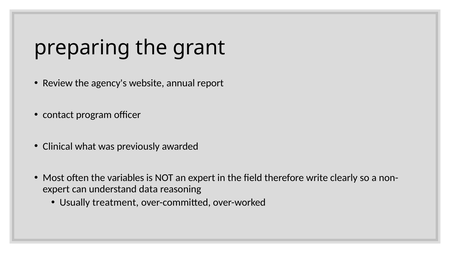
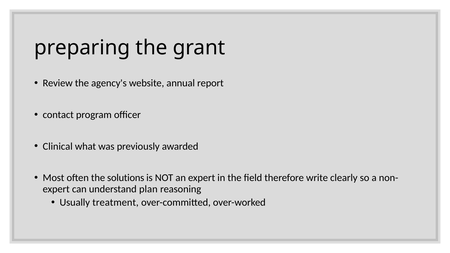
variables: variables -> solutions
data: data -> plan
